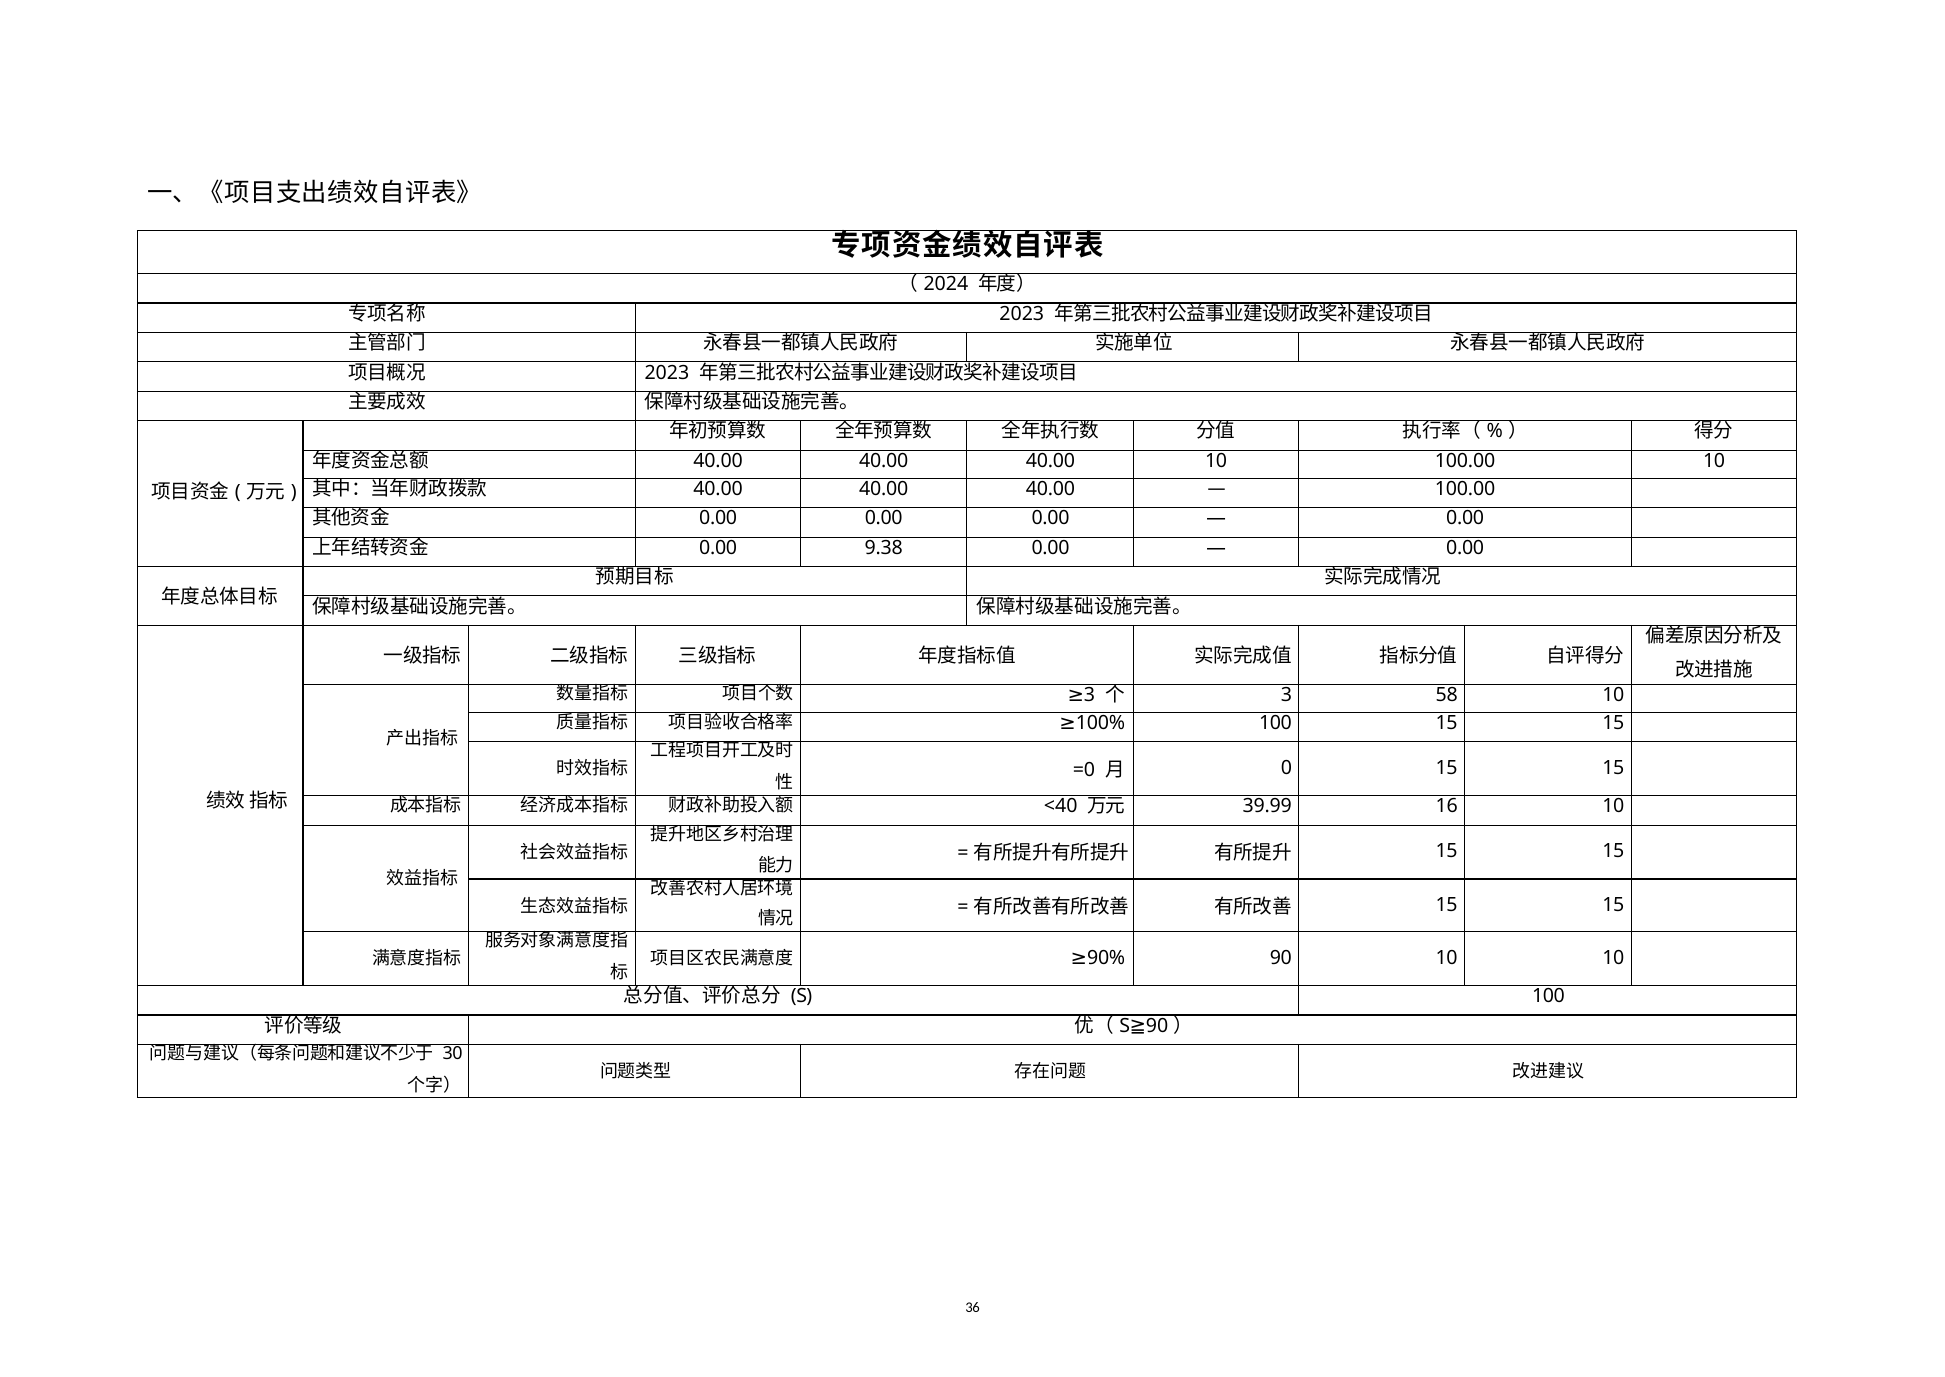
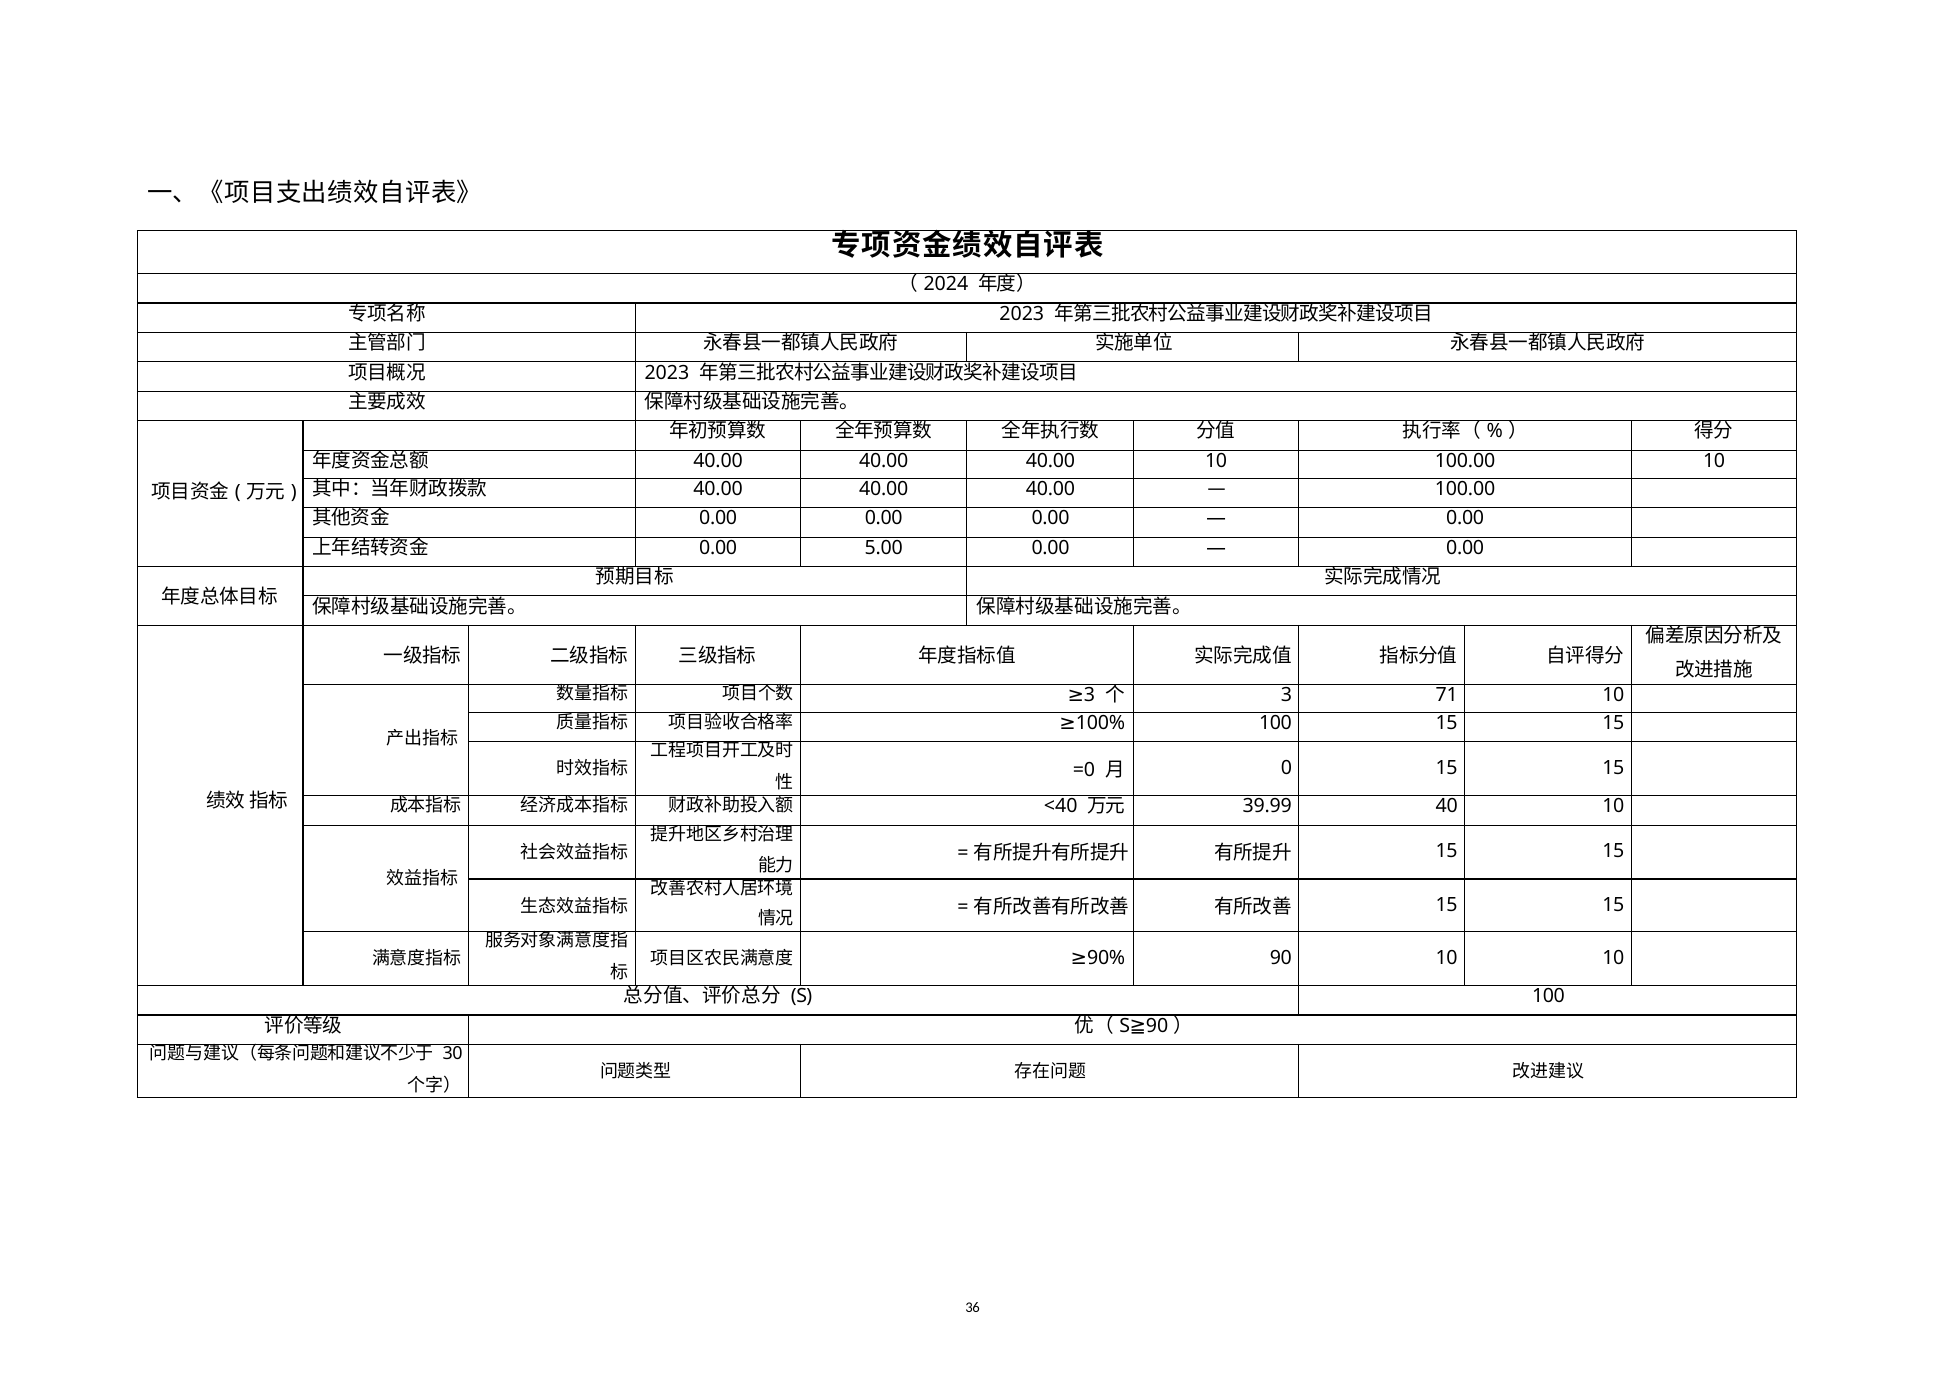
9.38: 9.38 -> 5.00
58: 58 -> 71
16: 16 -> 40
